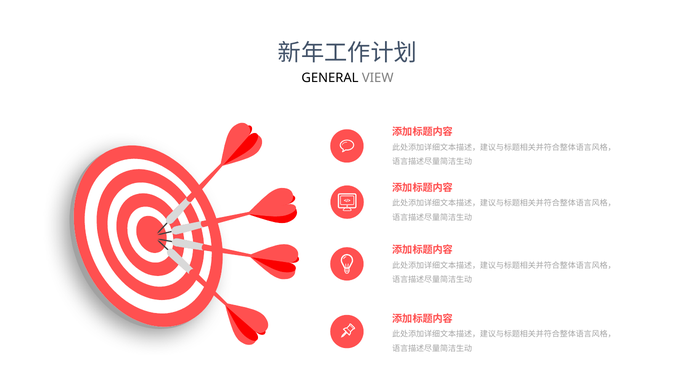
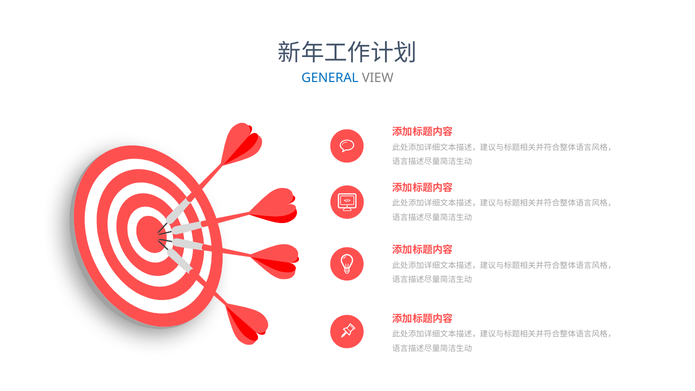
GENERAL colour: black -> blue
